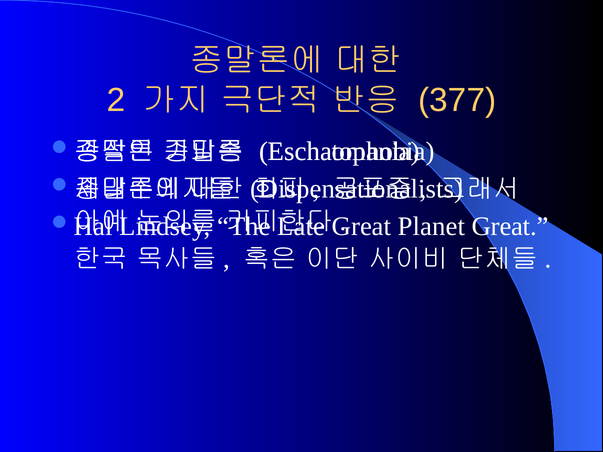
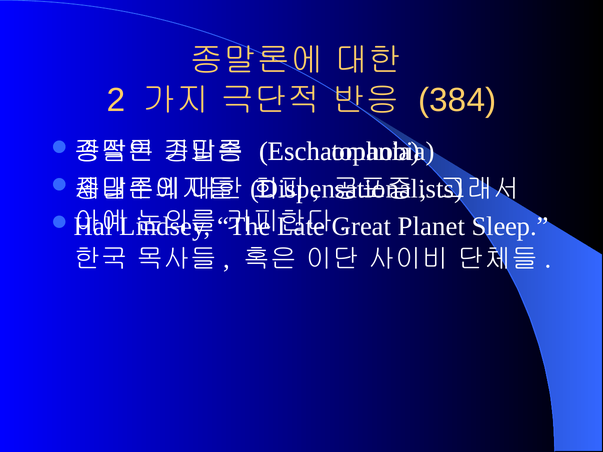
377: 377 -> 384
Planet Great: Great -> Sleep
